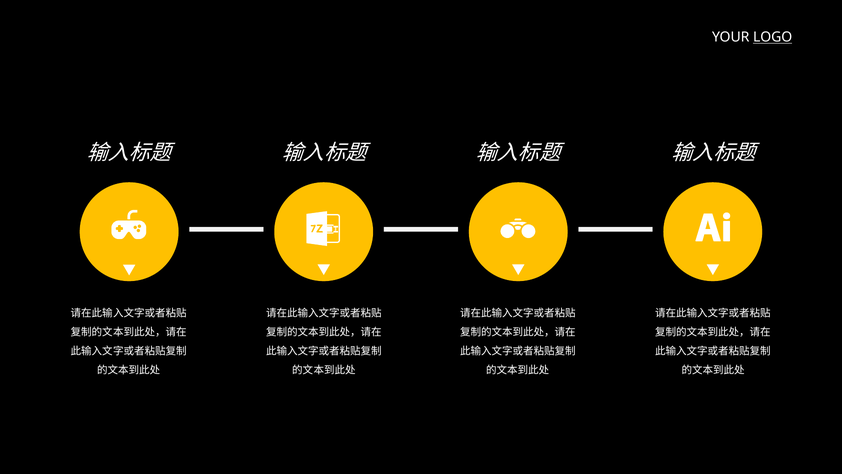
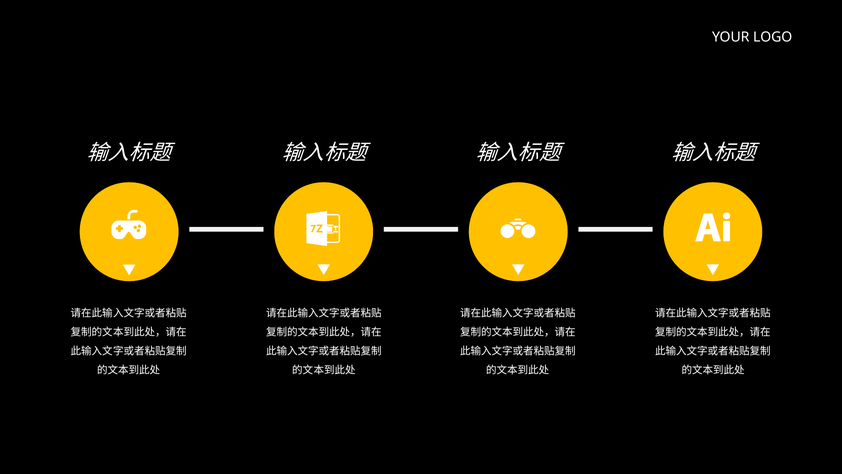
LOGO underline: present -> none
